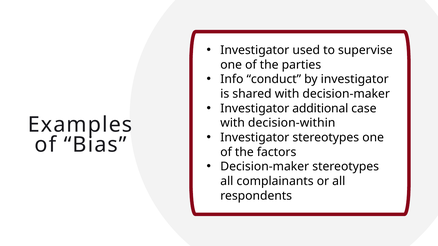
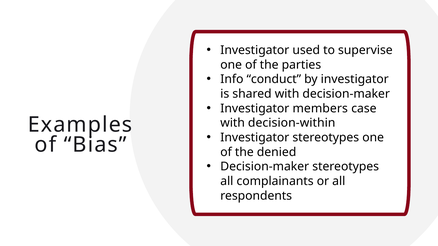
additional: additional -> members
factors: factors -> denied
